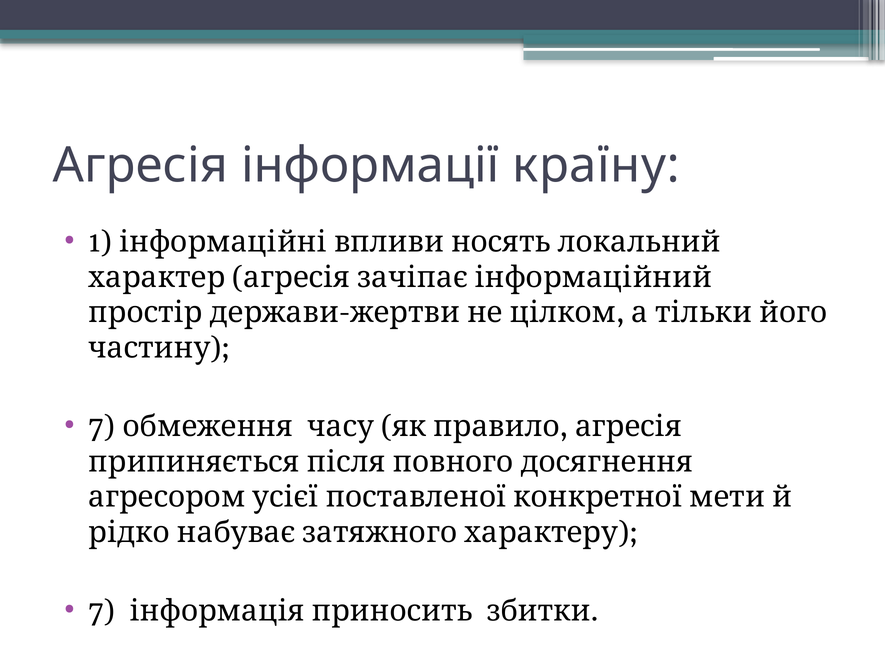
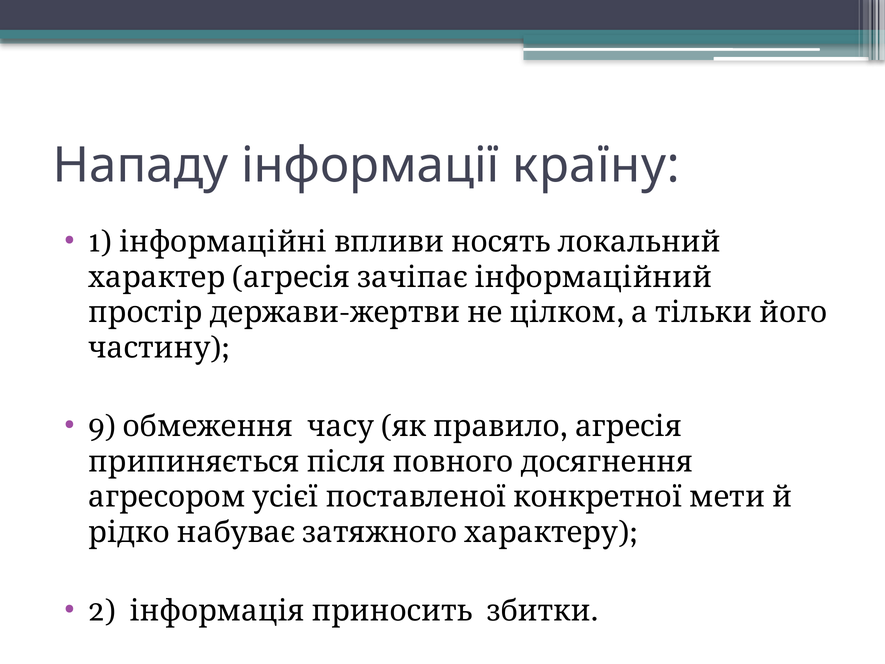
Агресія at (141, 166): Агресія -> Нападу
7 at (102, 426): 7 -> 9
7 at (102, 611): 7 -> 2
